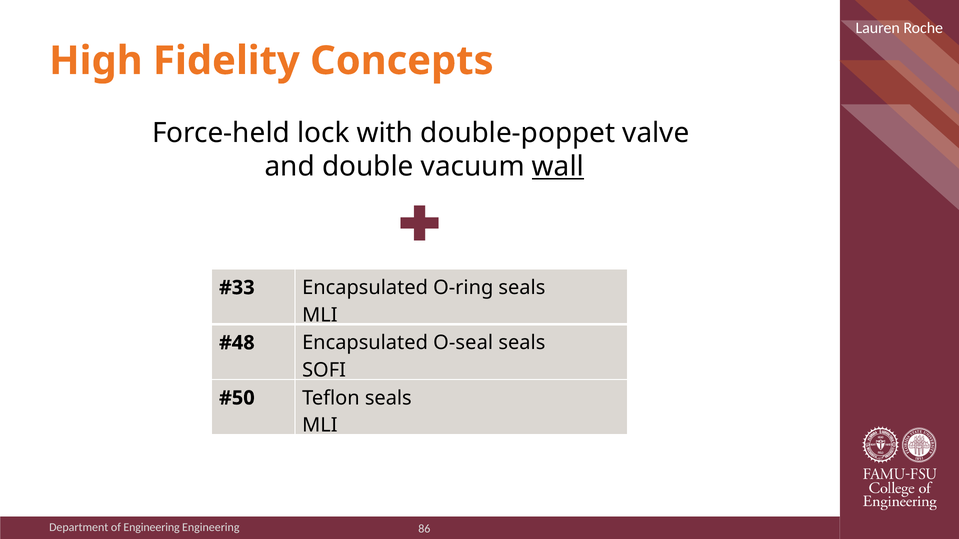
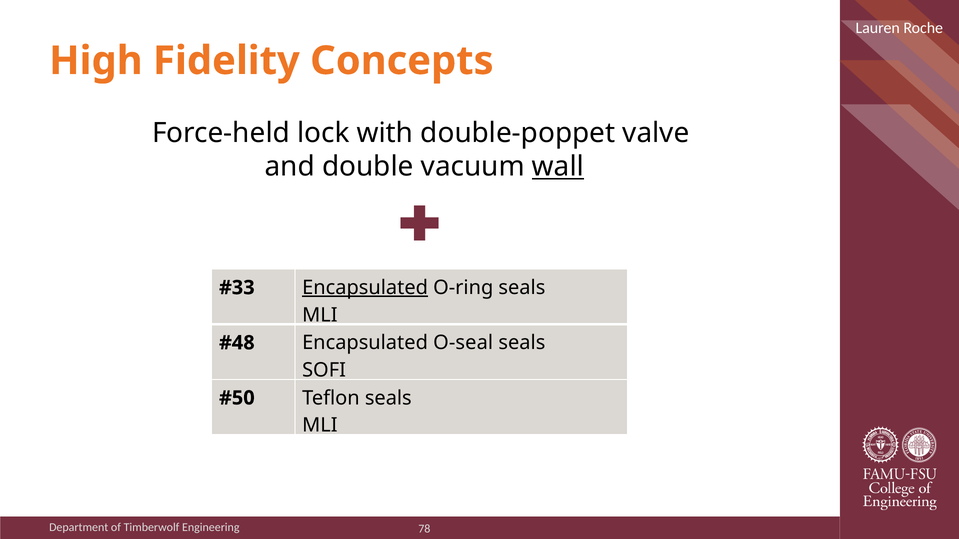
Encapsulated at (365, 288) underline: none -> present
of Engineering: Engineering -> Timberwolf
86: 86 -> 78
